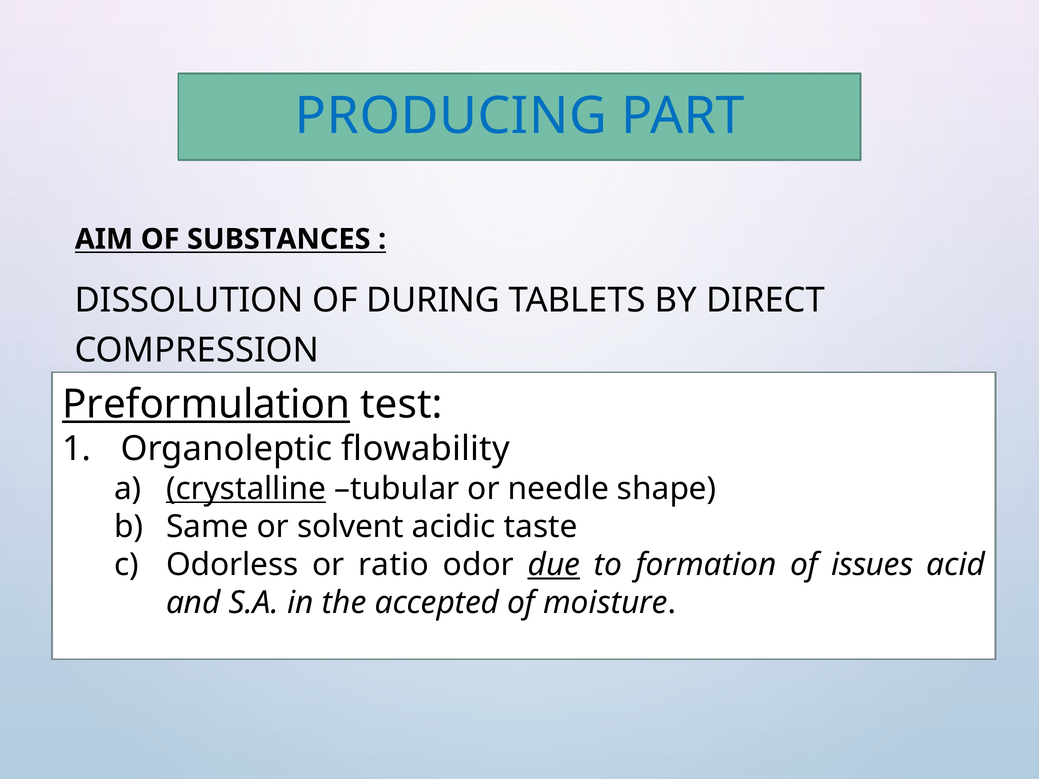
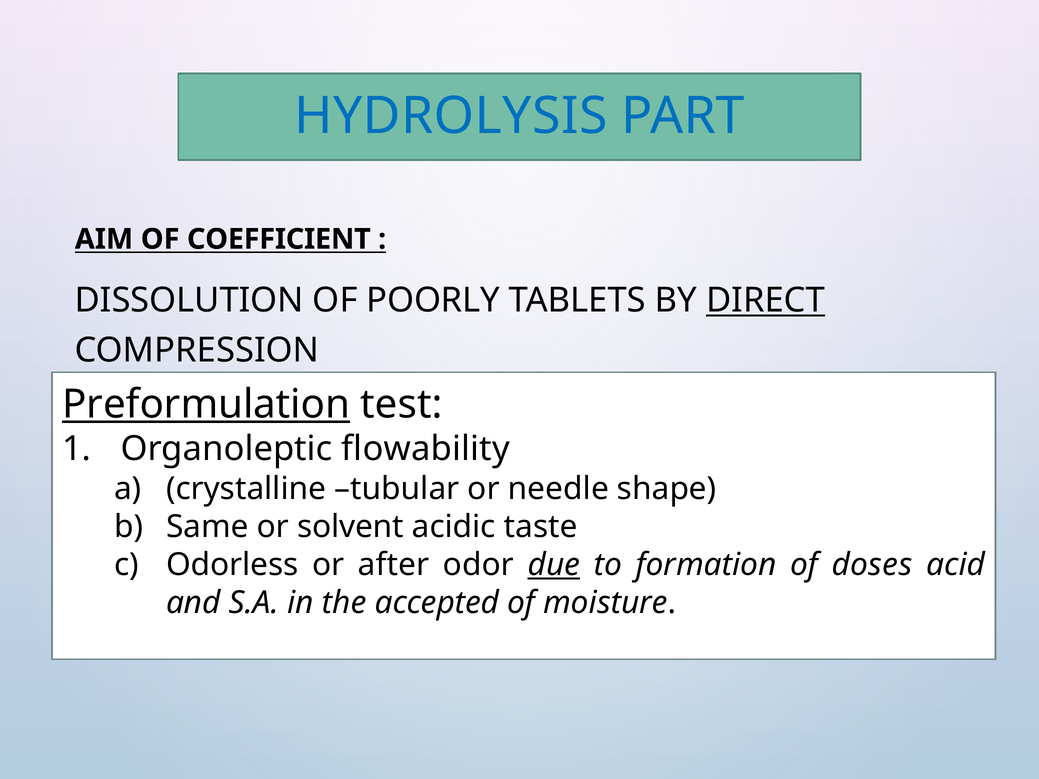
PRODUCING: PRODUCING -> HYDROLYSIS
SUBSTANCES: SUBSTANCES -> COEFFICIENT
DURING: DURING -> POORLY
DIRECT underline: none -> present
crystalline underline: present -> none
ratio: ratio -> after
issues: issues -> doses
